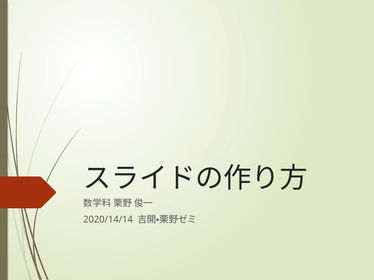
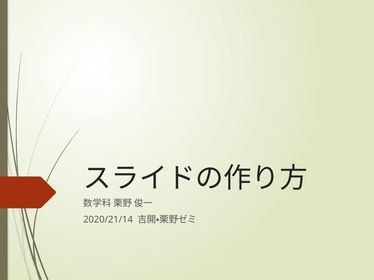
2020/14/14: 2020/14/14 -> 2020/21/14
